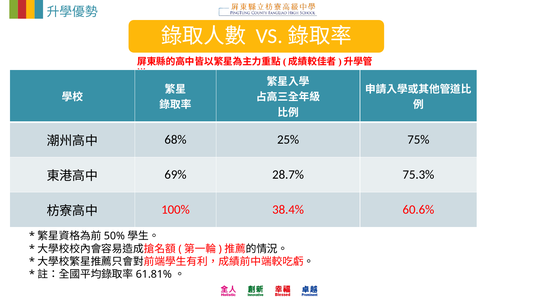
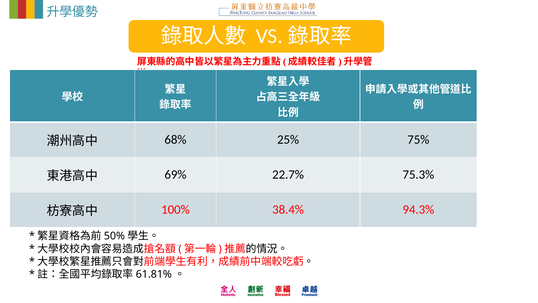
28.7%: 28.7% -> 22.7%
60.6%: 60.6% -> 94.3%
